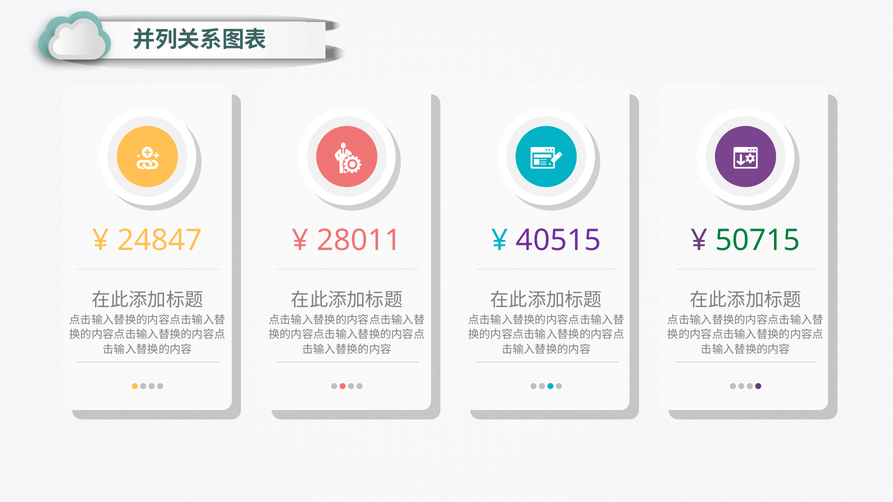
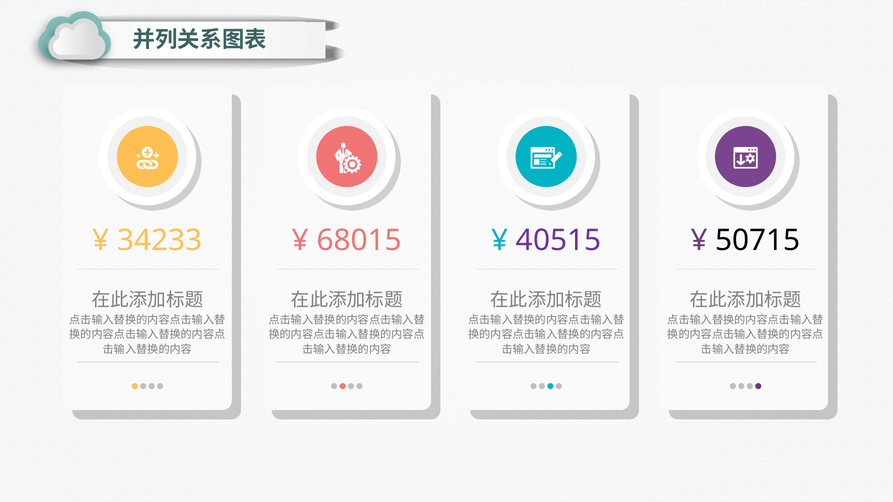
24847: 24847 -> 34233
28011: 28011 -> 68015
50715 colour: green -> black
